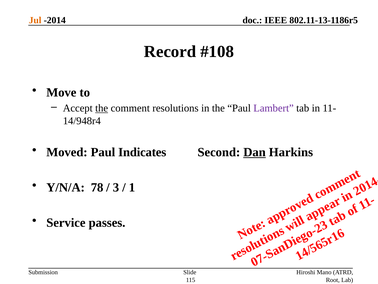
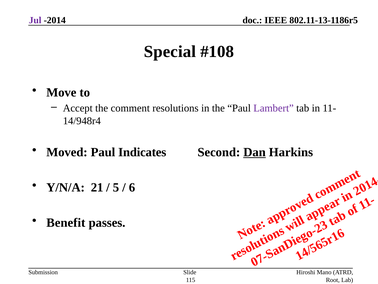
Jul colour: orange -> purple
Record: Record -> Special
the at (102, 108) underline: present -> none
78: 78 -> 21
3 at (116, 187): 3 -> 5
1 at (132, 187): 1 -> 6
Service: Service -> Benefit
